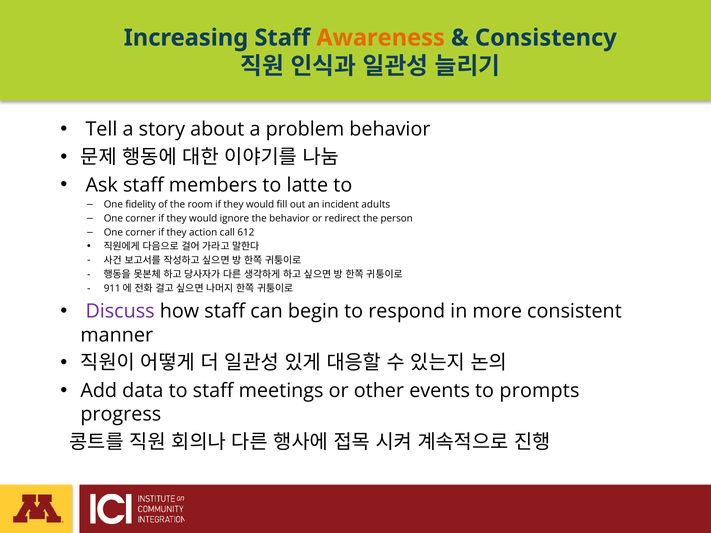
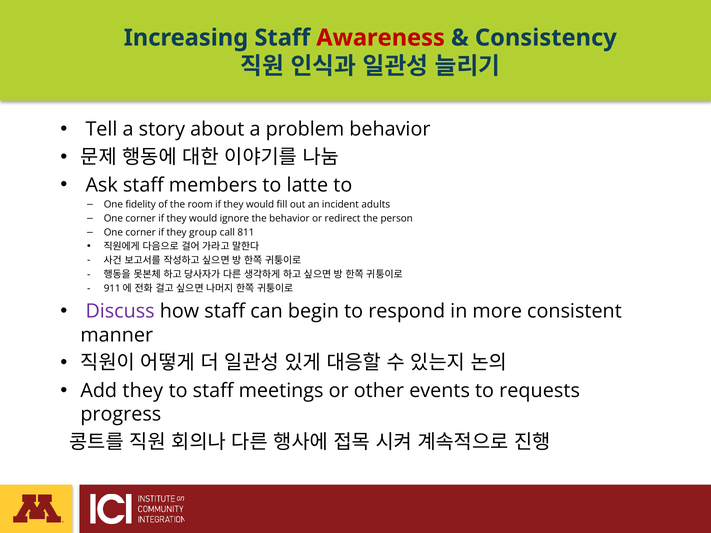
Awareness colour: orange -> red
action: action -> group
612: 612 -> 811
Add data: data -> they
prompts: prompts -> requests
